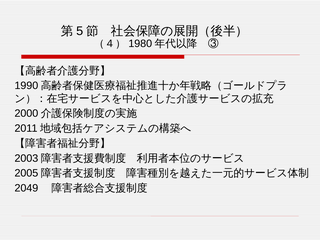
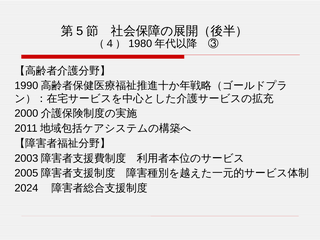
2049: 2049 -> 2024
